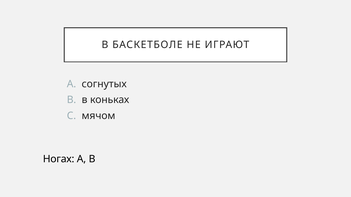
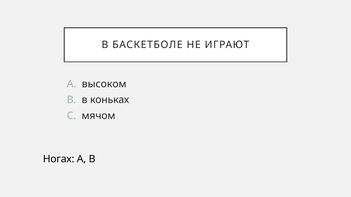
согнутых: согнутых -> высоком
